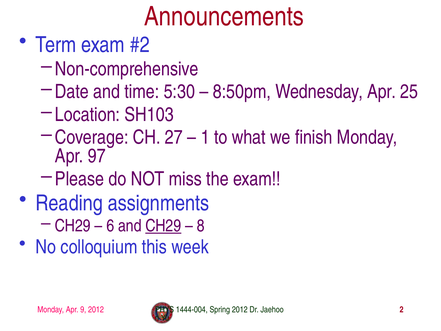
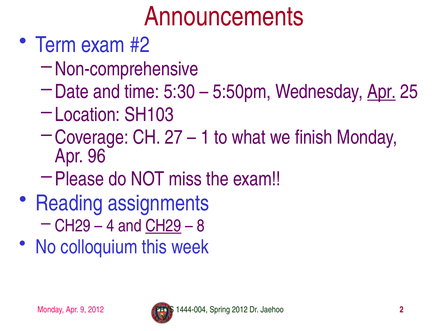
8:50pm: 8:50pm -> 5:50pm
Apr at (382, 92) underline: none -> present
97: 97 -> 96
6: 6 -> 4
